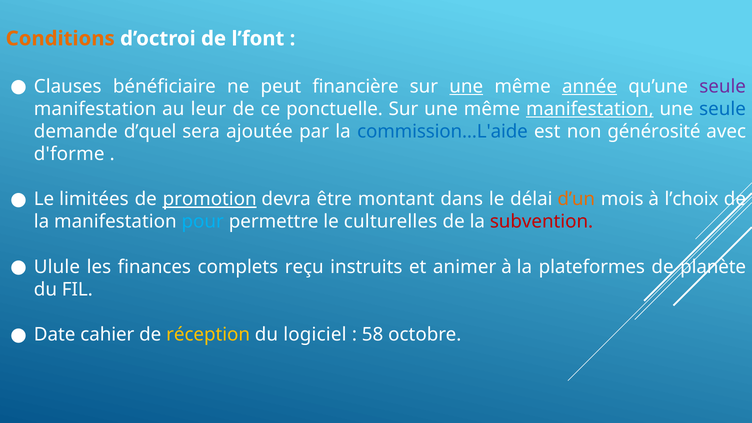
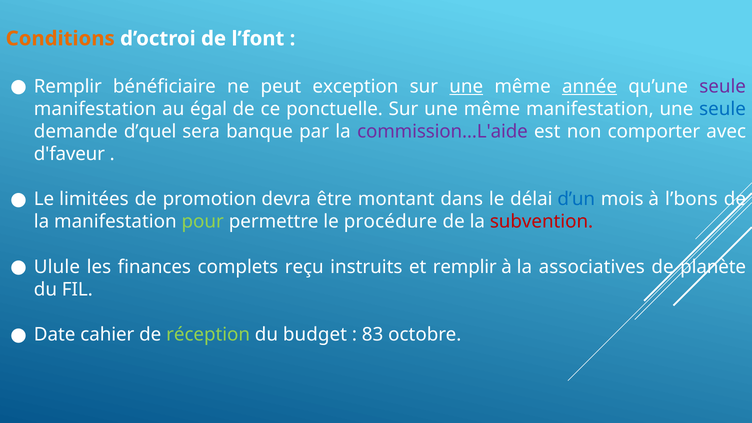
Clauses at (68, 86): Clauses -> Remplir
financière: financière -> exception
leur: leur -> égal
manifestation at (590, 109) underline: present -> none
ajoutée: ajoutée -> banque
commission…L'aide colour: blue -> purple
générosité: générosité -> comporter
d'forme: d'forme -> d'faveur
promotion underline: present -> none
d’un colour: orange -> blue
l’choix: l’choix -> l’bons
pour colour: light blue -> light green
culturelles: culturelles -> procédure
et animer: animer -> remplir
plateformes: plateformes -> associatives
réception colour: yellow -> light green
logiciel: logiciel -> budget
58: 58 -> 83
